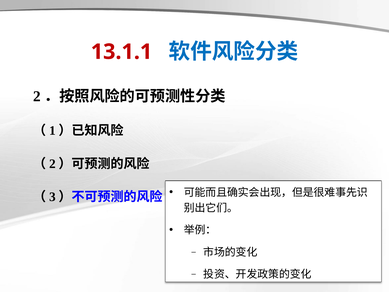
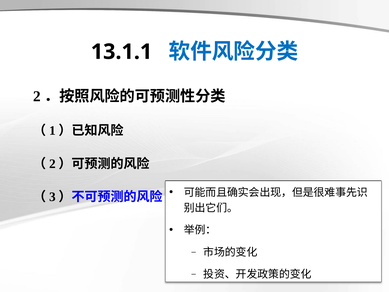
13.1.1 colour: red -> black
